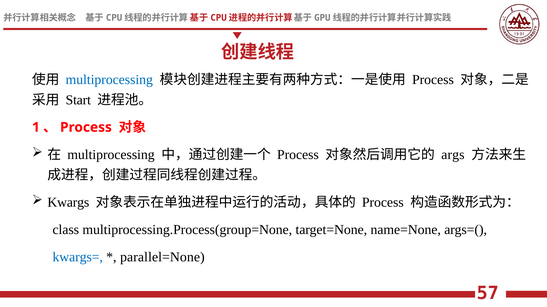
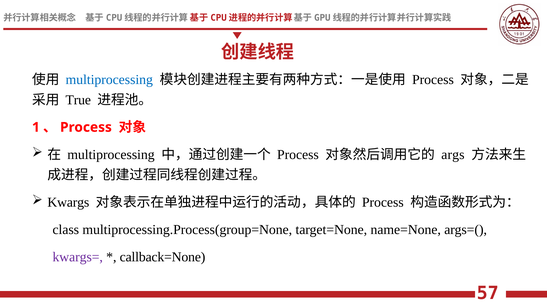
Start: Start -> True
kwargs= colour: blue -> purple
parallel=None: parallel=None -> callback=None
